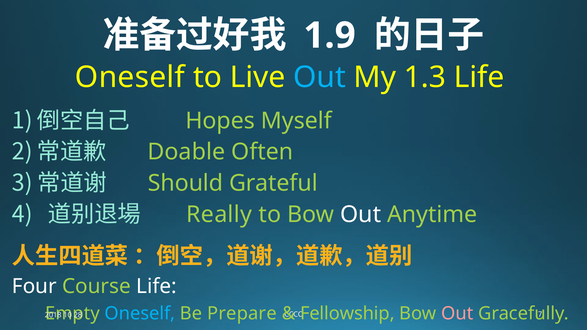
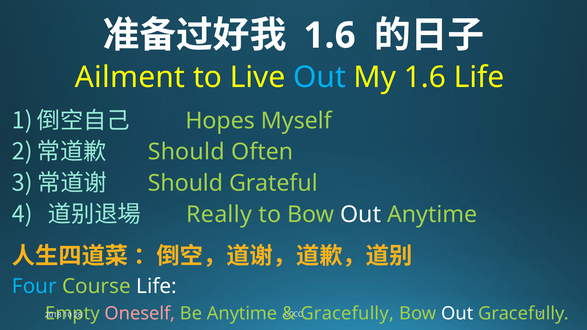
1.9 at (330, 36): 1.9 -> 1.6
Oneself at (130, 77): Oneself -> Ailment
My 1.3: 1.3 -> 1.6
Doable at (186, 152): Doable -> Should
Four colour: white -> light blue
Oneself at (140, 314) colour: light blue -> pink
Be Prepare: Prepare -> Anytime
Fellowship at (347, 314): Fellowship -> Gracefully
Out at (457, 314) colour: pink -> white
